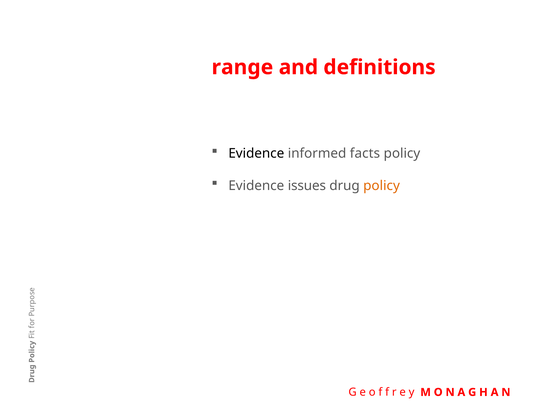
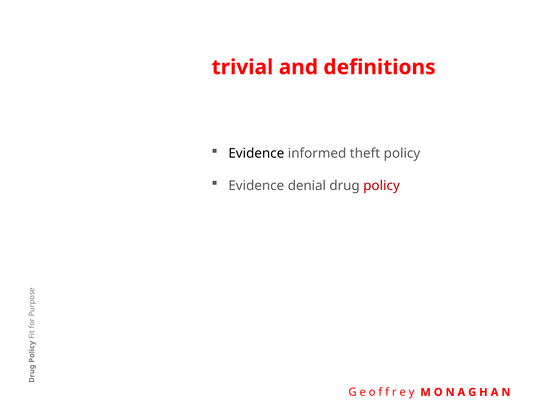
range: range -> trivial
facts: facts -> theft
issues: issues -> denial
policy at (382, 186) colour: orange -> red
